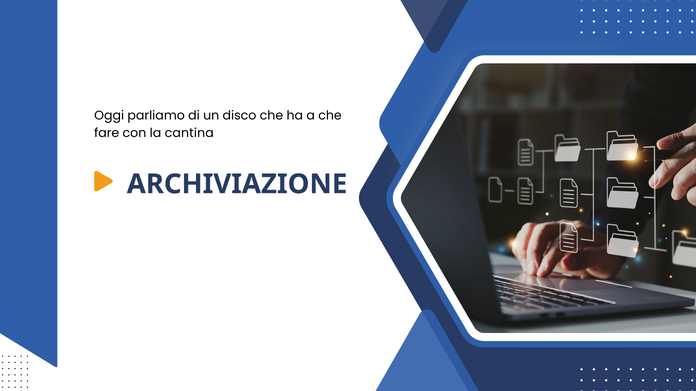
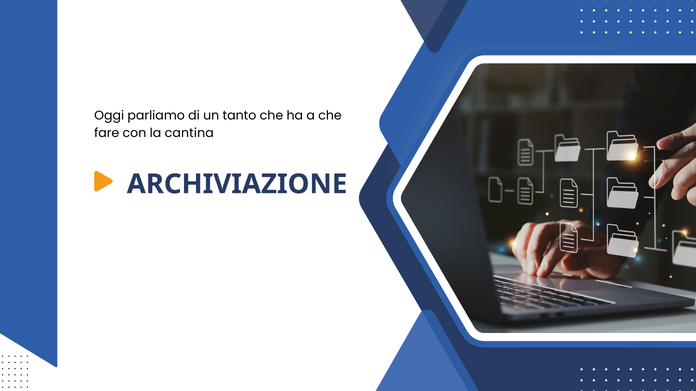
disco: disco -> tanto
